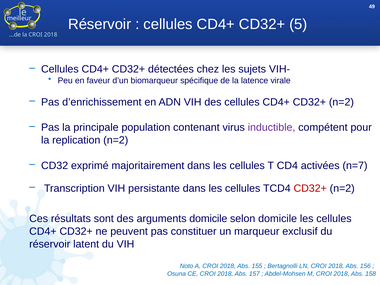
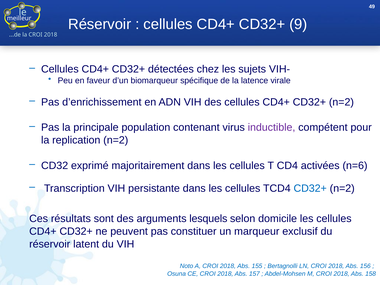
5: 5 -> 9
n=7: n=7 -> n=6
CD32+ at (310, 188) colour: red -> blue
arguments domicile: domicile -> lesquels
